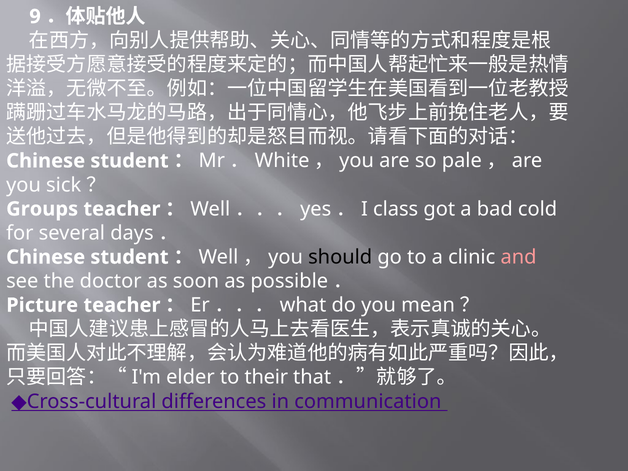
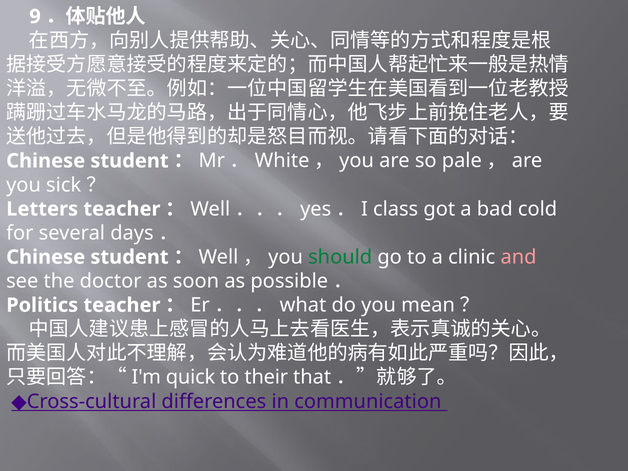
Groups: Groups -> Letters
should colour: black -> green
Picture: Picture -> Politics
elder: elder -> quick
